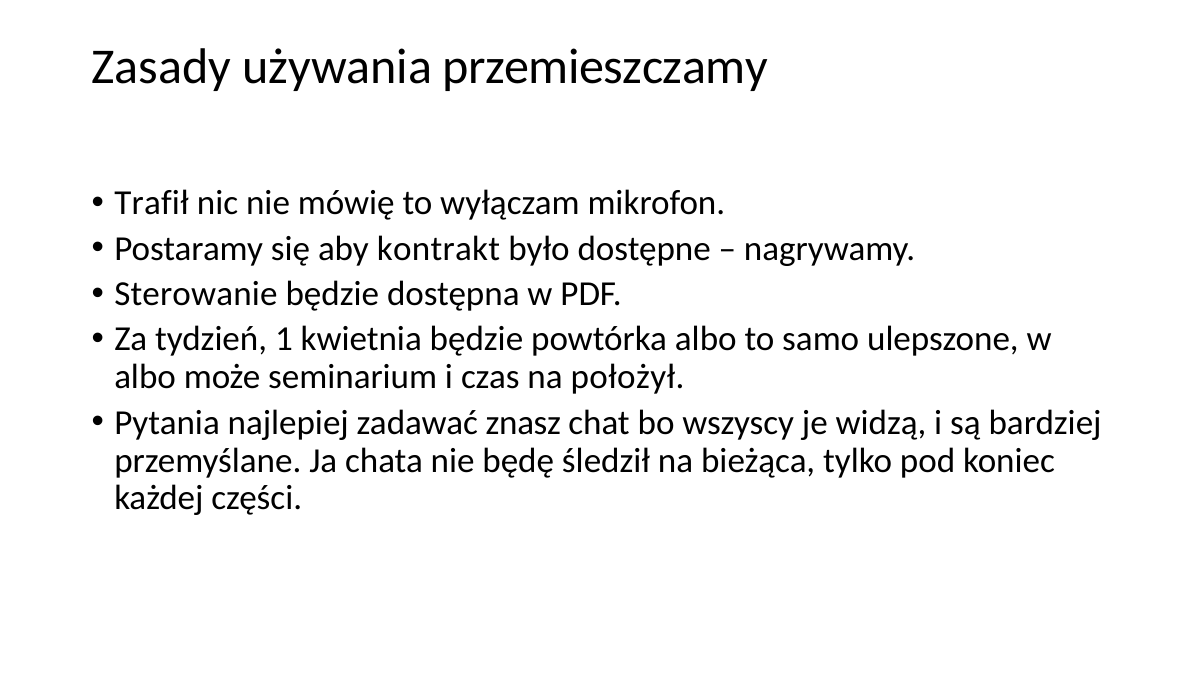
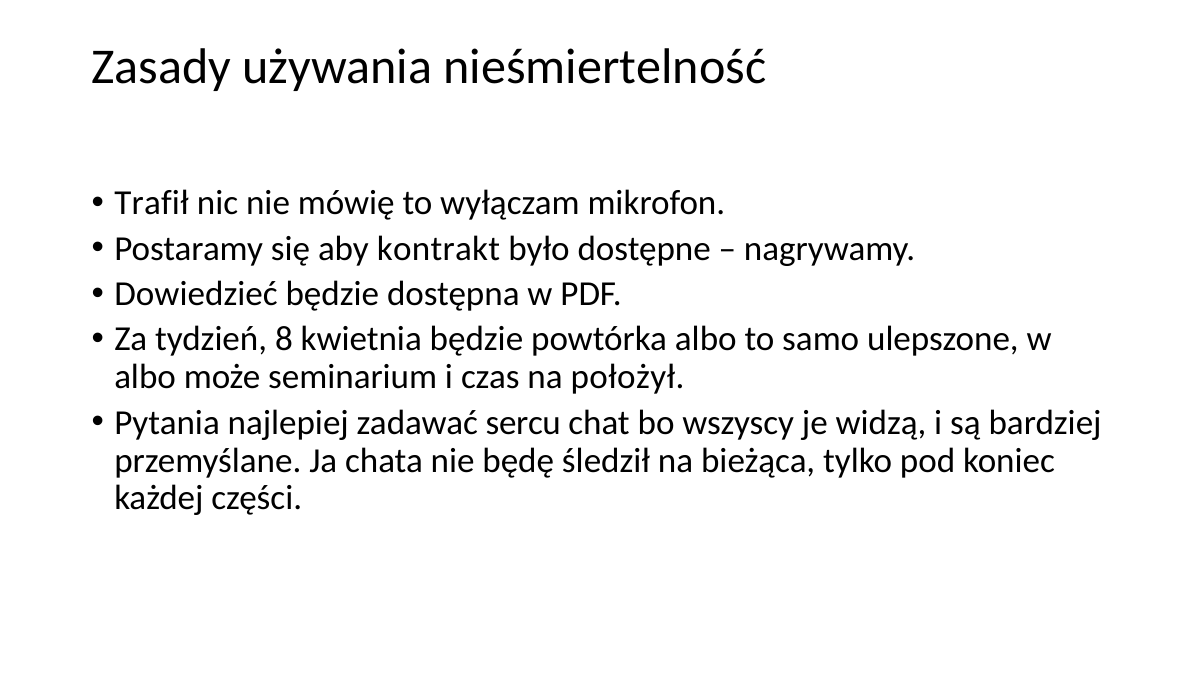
przemieszczamy: przemieszczamy -> nieśmiertelność
Sterowanie: Sterowanie -> Dowiedzieć
1: 1 -> 8
znasz: znasz -> sercu
